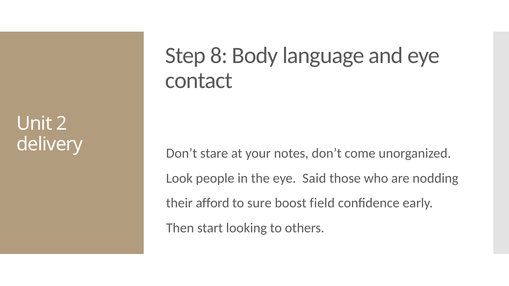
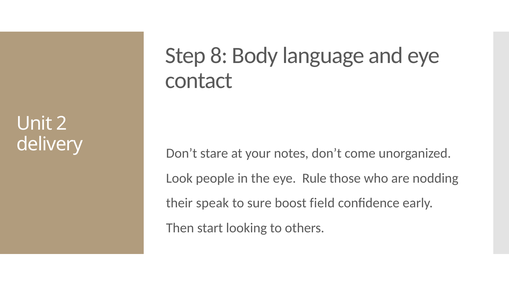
Said: Said -> Rule
afford: afford -> speak
